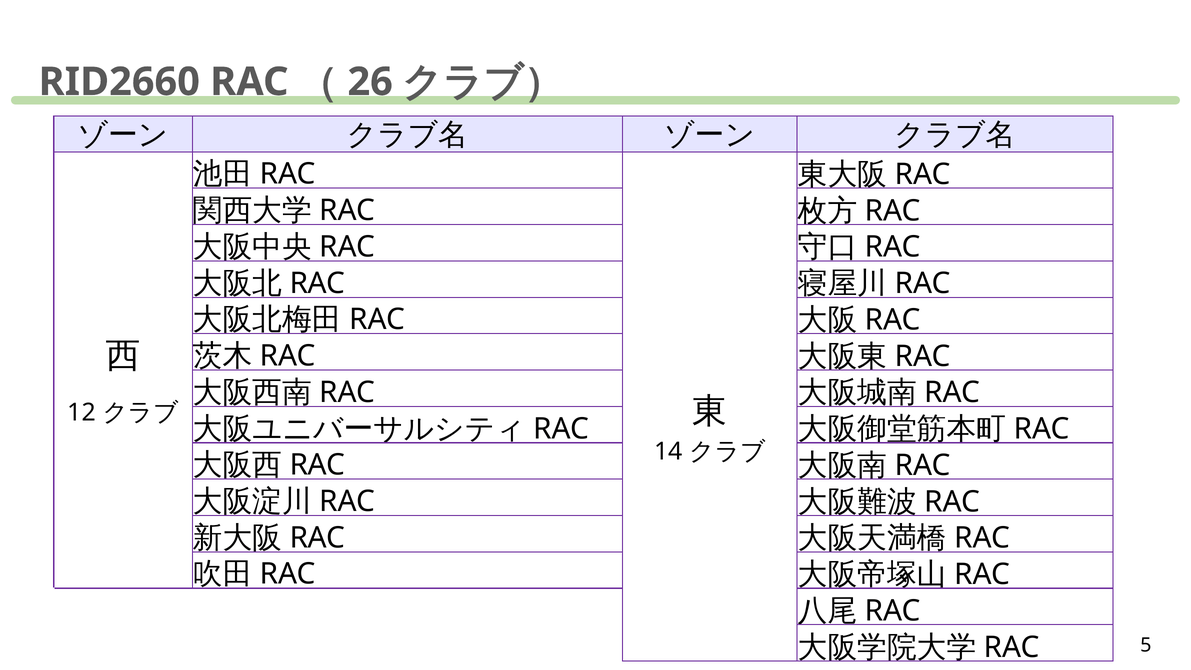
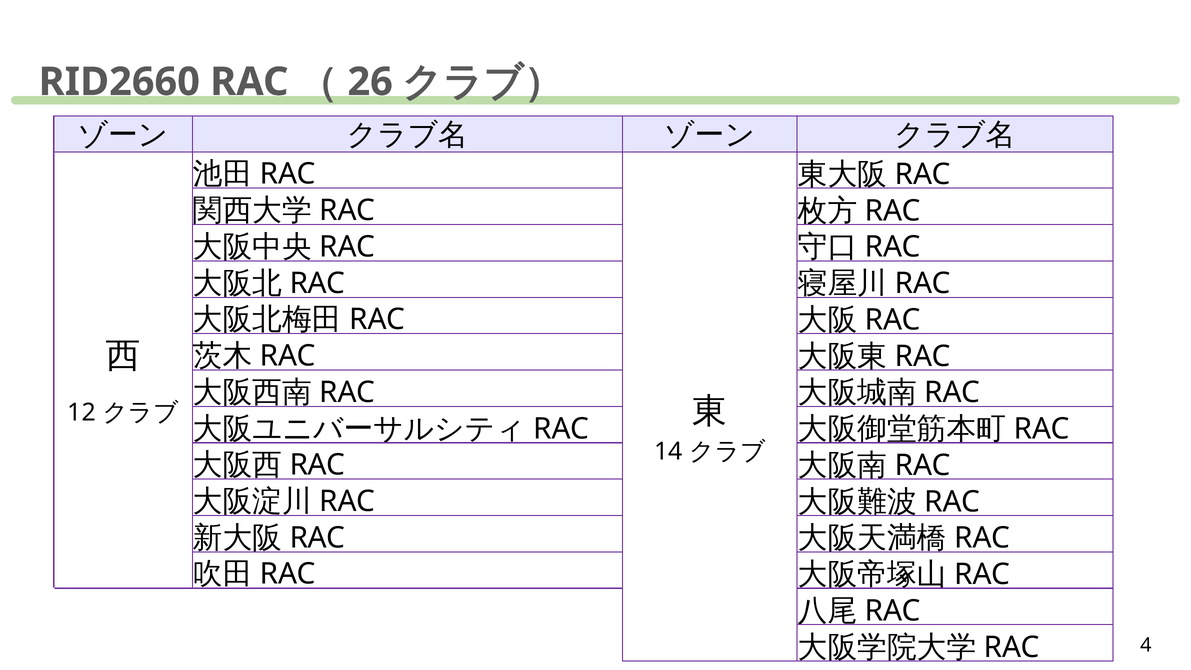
5: 5 -> 4
